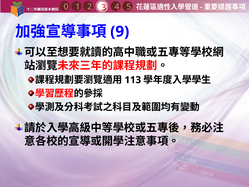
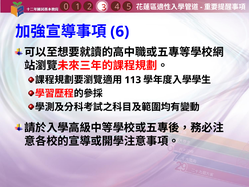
9: 9 -> 6
